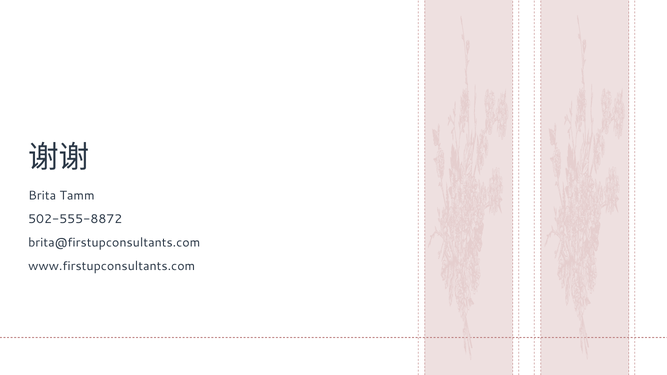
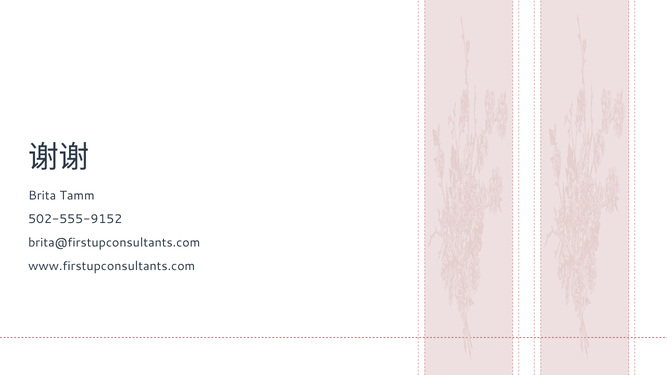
502-555-8872: 502-555-8872 -> 502-555-9152
